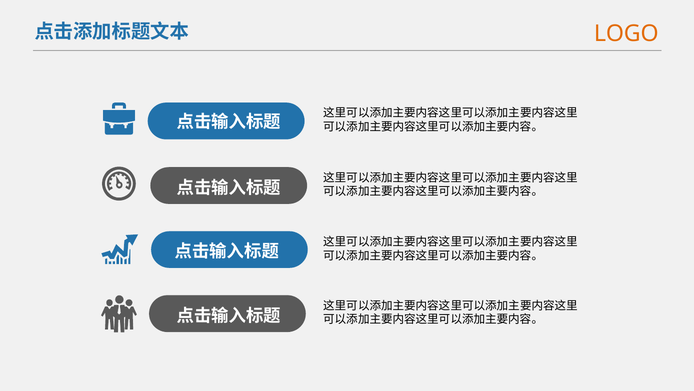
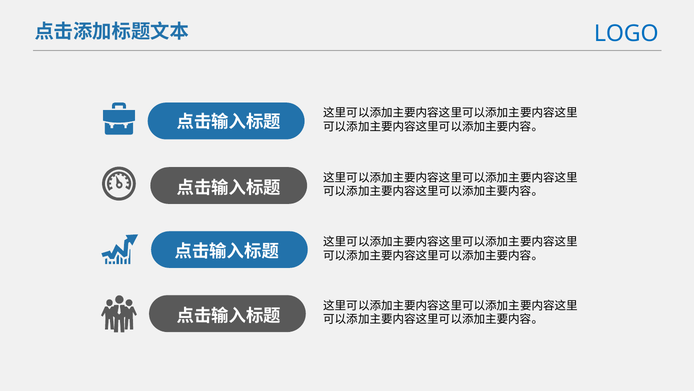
LOGO colour: orange -> blue
